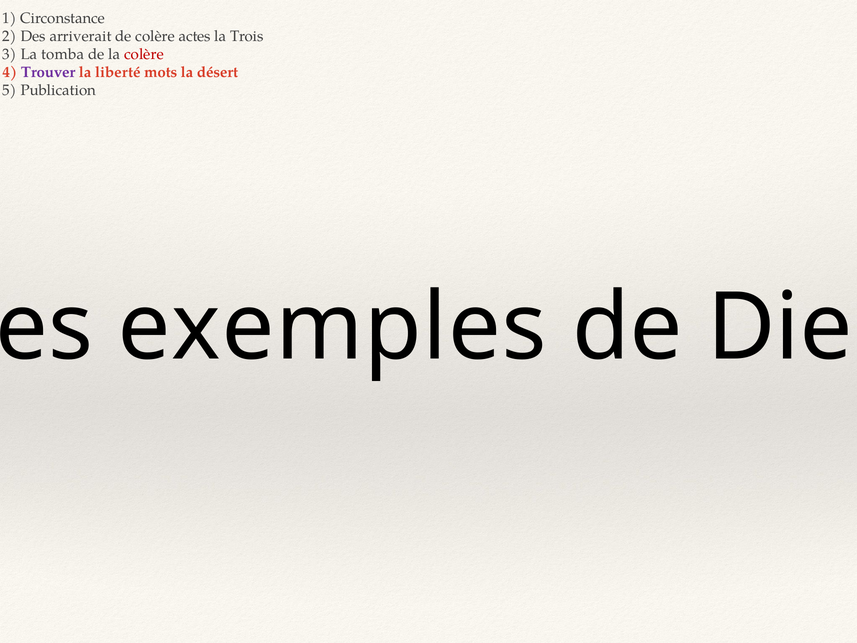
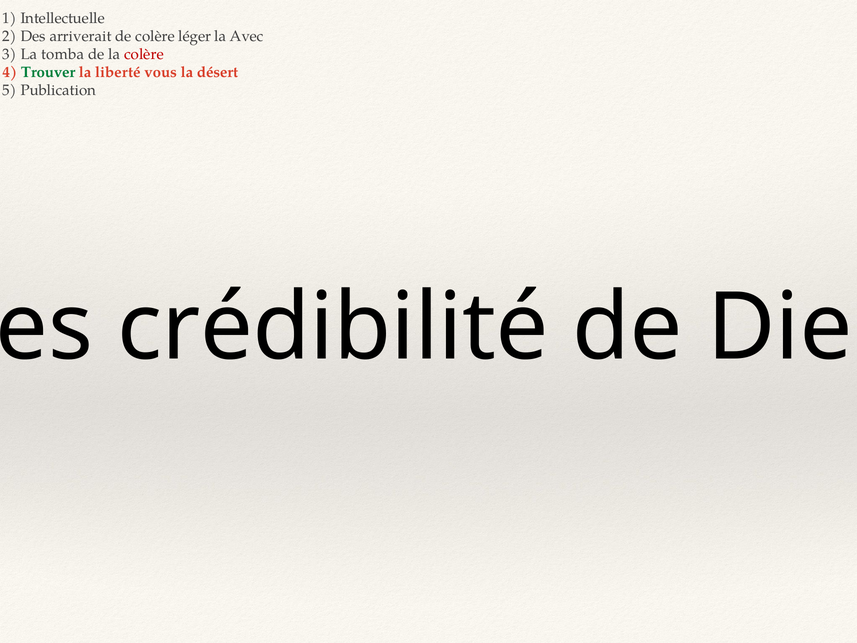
Circonstance: Circonstance -> Intellectuelle
actes: actes -> léger
Trois: Trois -> Avec
Trouver colour: purple -> green
mots: mots -> vous
exemples: exemples -> crédibilité
